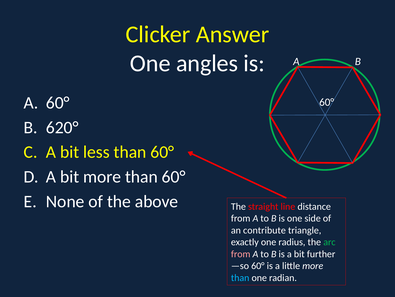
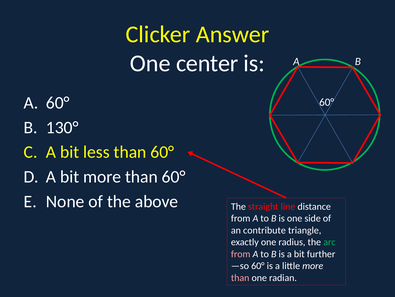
angles: angles -> center
620°: 620° -> 130°
than at (240, 277) colour: light blue -> pink
